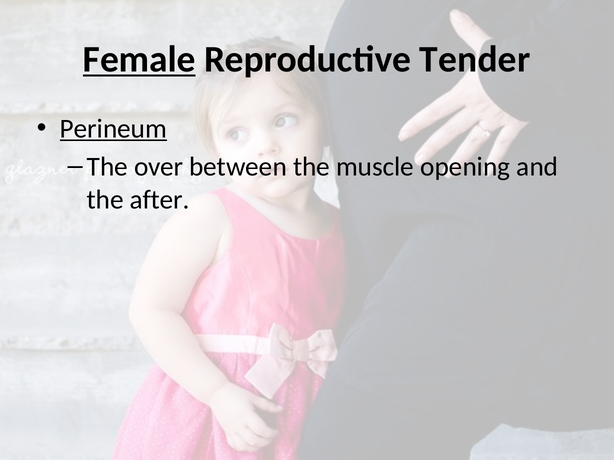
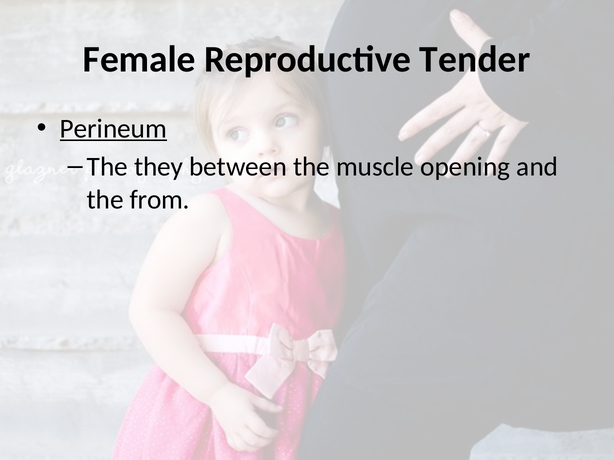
Female underline: present -> none
over: over -> they
after: after -> from
